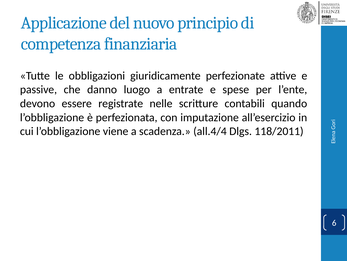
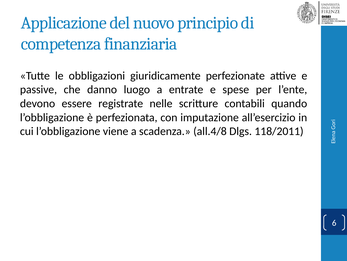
all.4/4: all.4/4 -> all.4/8
